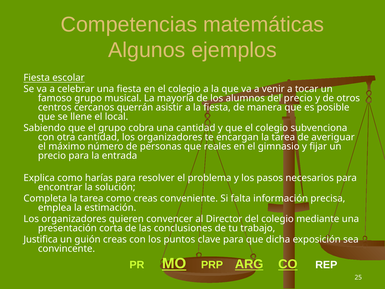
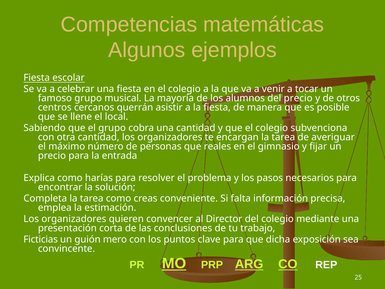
Justifica: Justifica -> Ficticias
guión creas: creas -> mero
